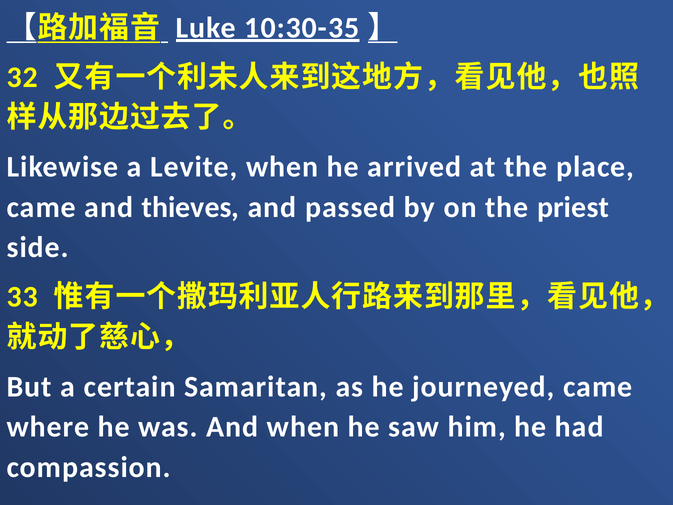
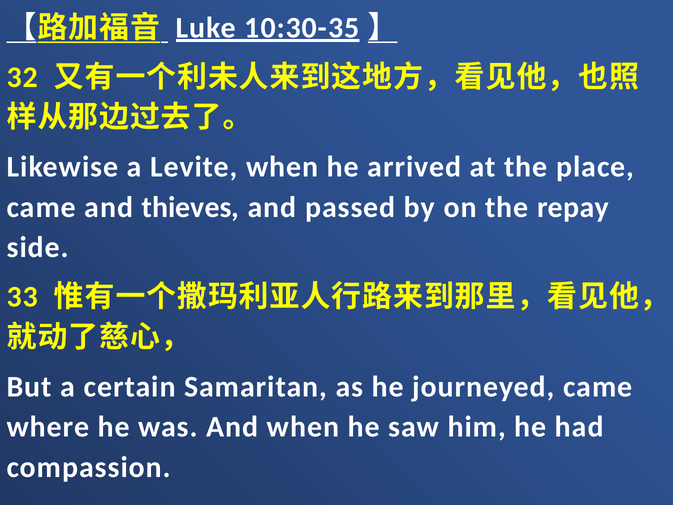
priest: priest -> repay
